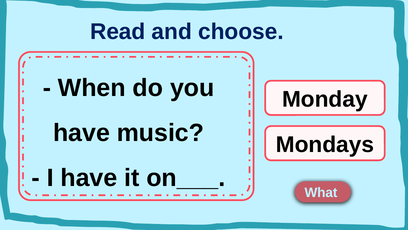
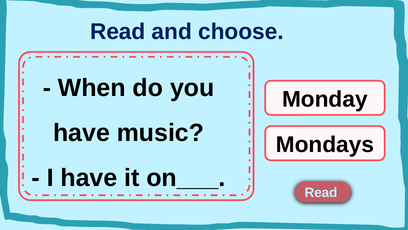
What at (321, 192): What -> Read
